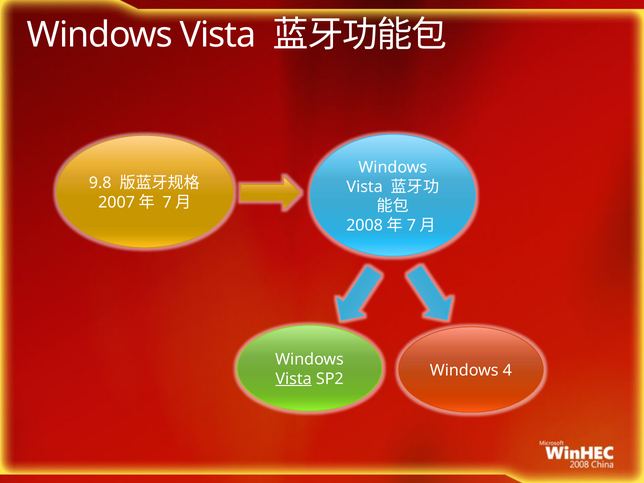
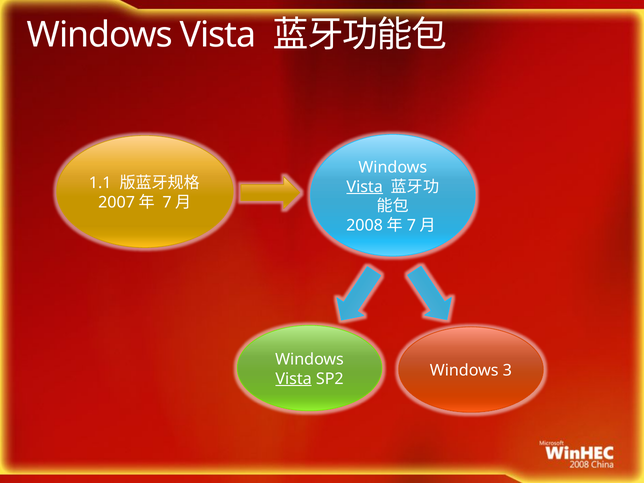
9.8: 9.8 -> 1.1
Vista at (365, 187) underline: none -> present
4: 4 -> 3
